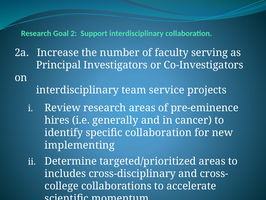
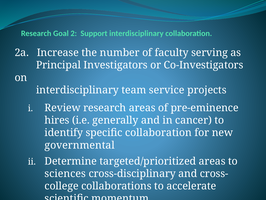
implementing: implementing -> governmental
includes: includes -> sciences
